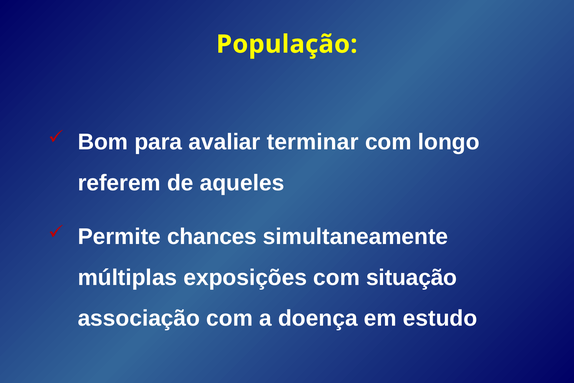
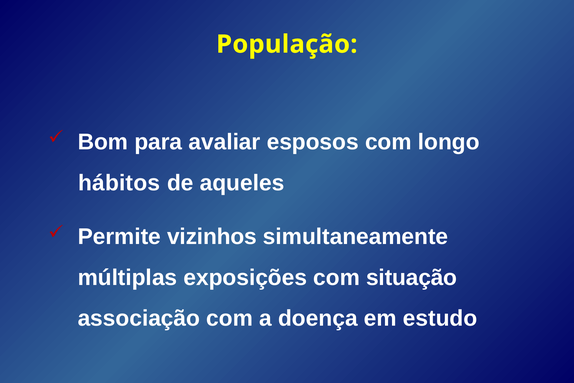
terminar: terminar -> esposos
referem: referem -> hábitos
chances: chances -> vizinhos
